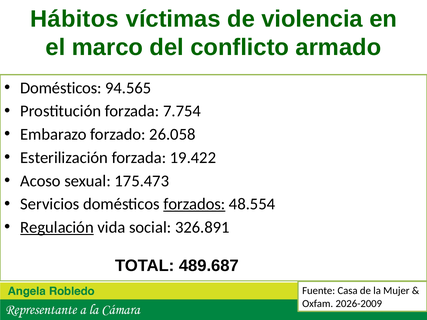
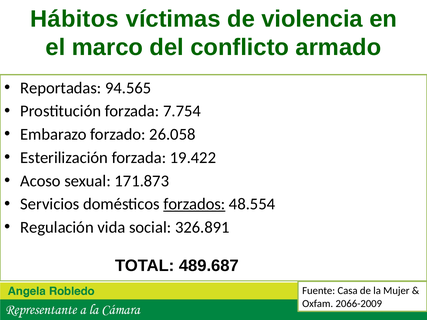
Domésticos at (61, 88): Domésticos -> Reportadas
175.473: 175.473 -> 171.873
Regulación underline: present -> none
2026-2009: 2026-2009 -> 2066-2009
